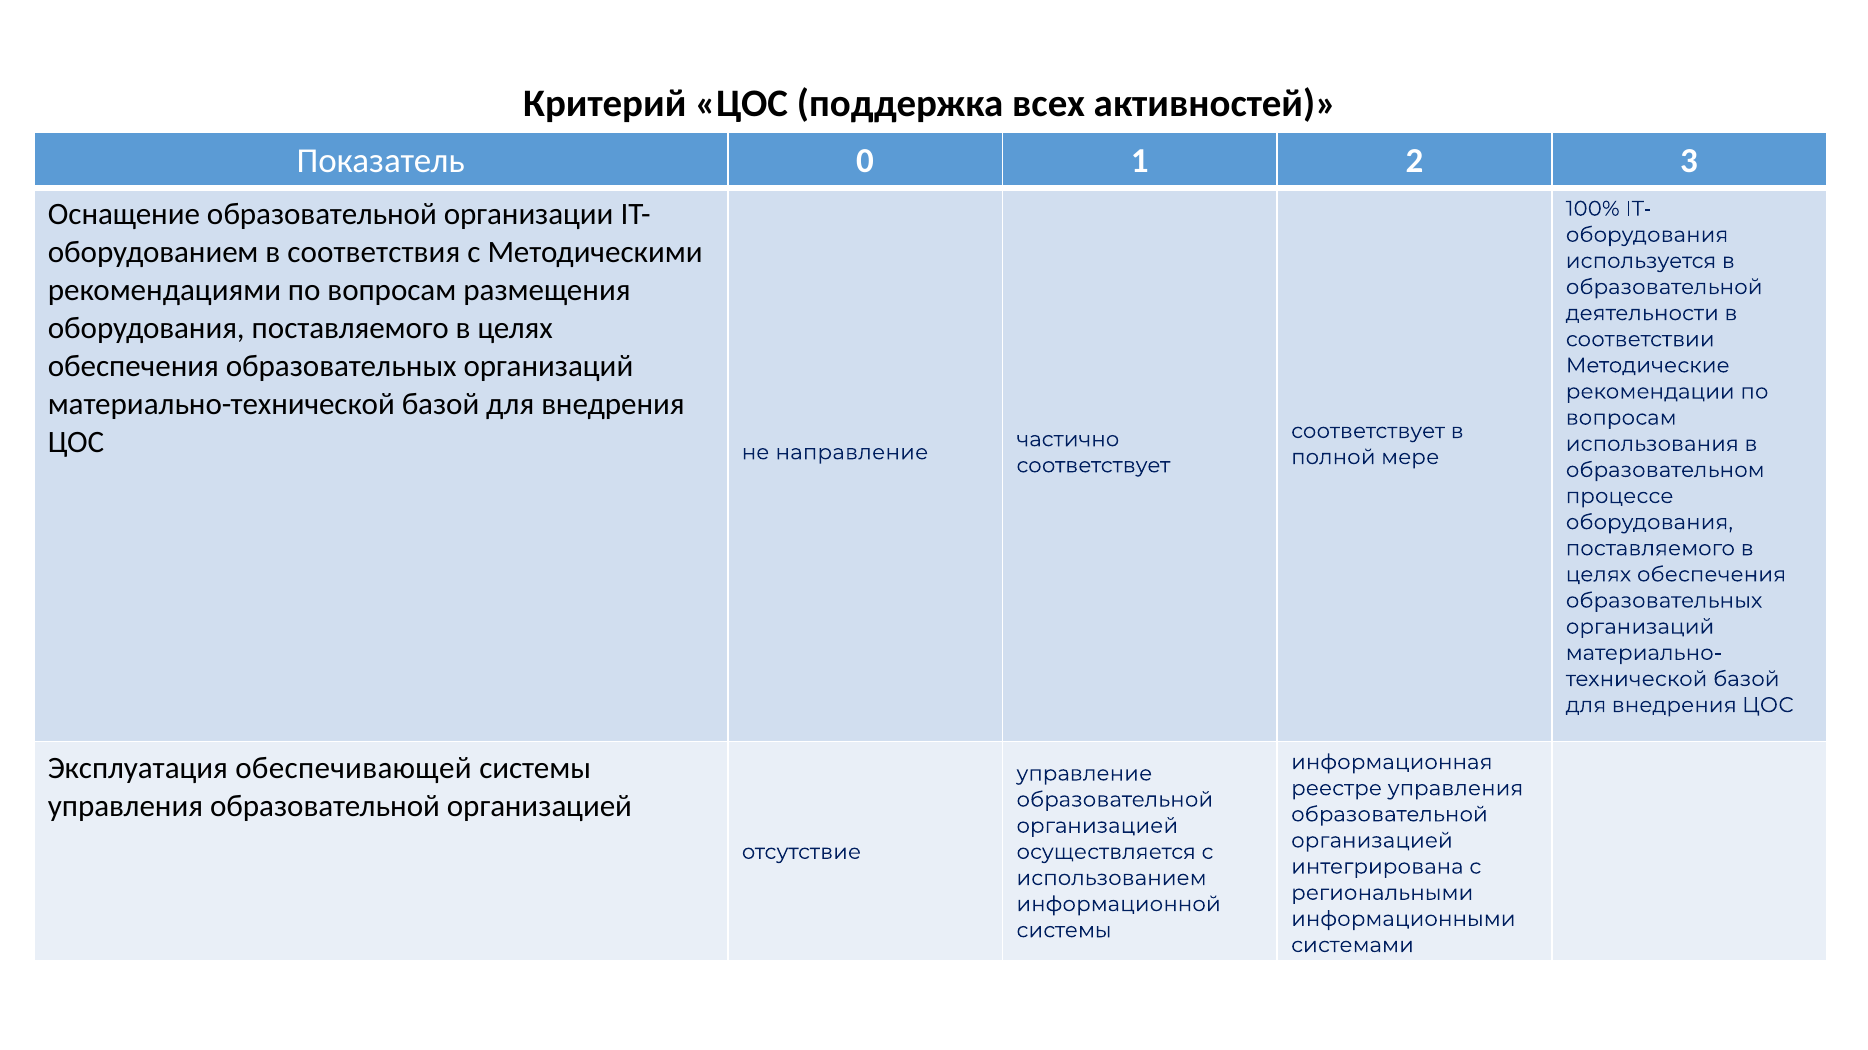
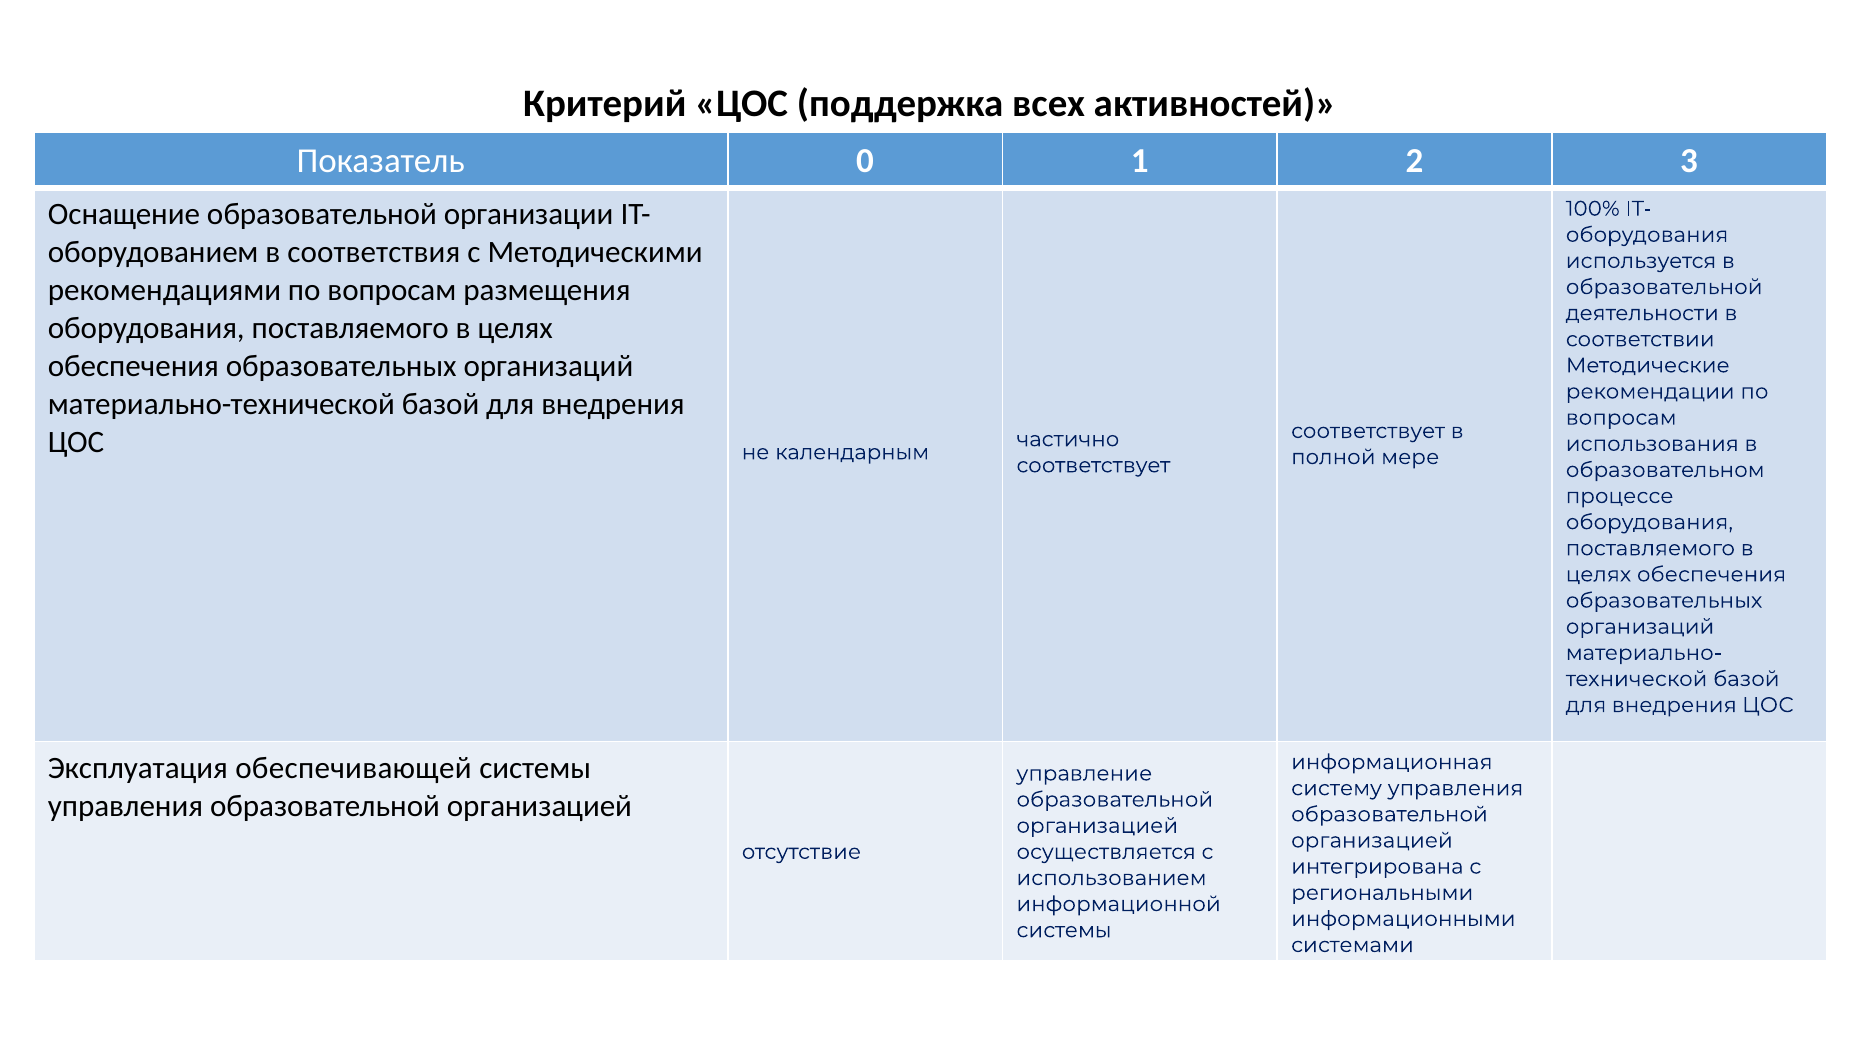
направление: направление -> календарным
реестре: реестре -> систему
